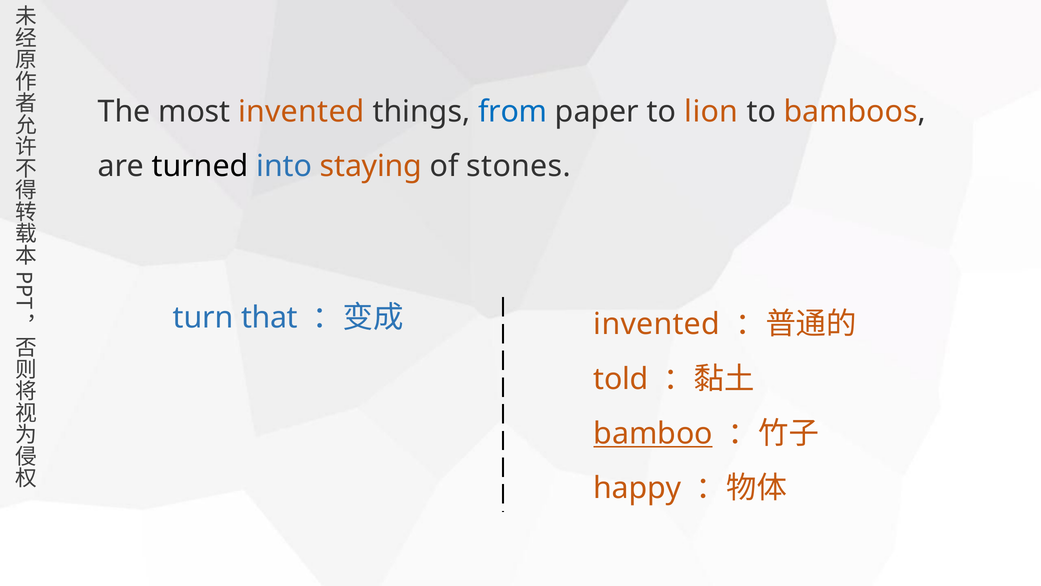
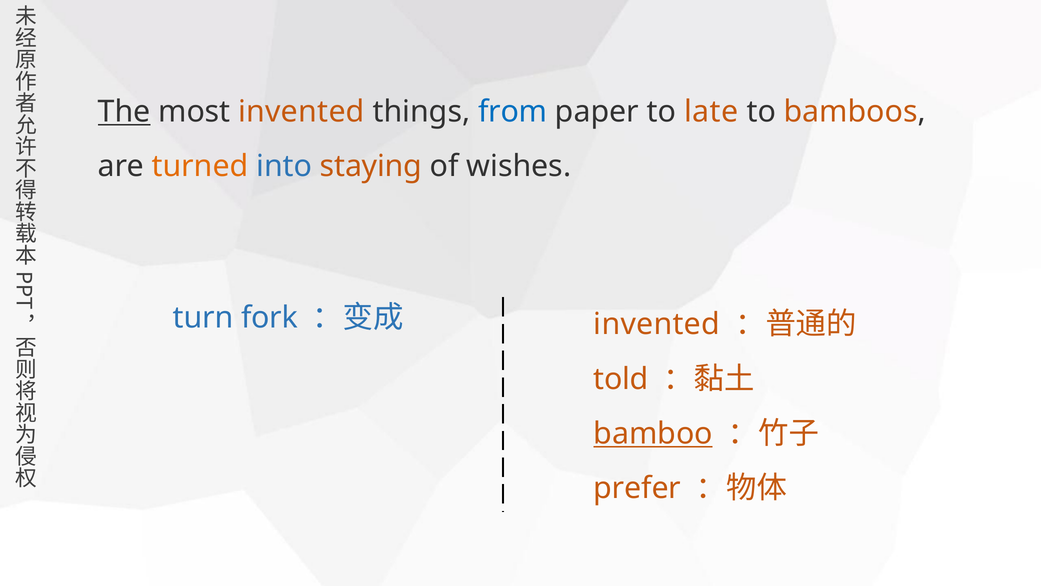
The underline: none -> present
lion: lion -> late
turned colour: black -> orange
stones: stones -> wishes
that: that -> fork
happy: happy -> prefer
